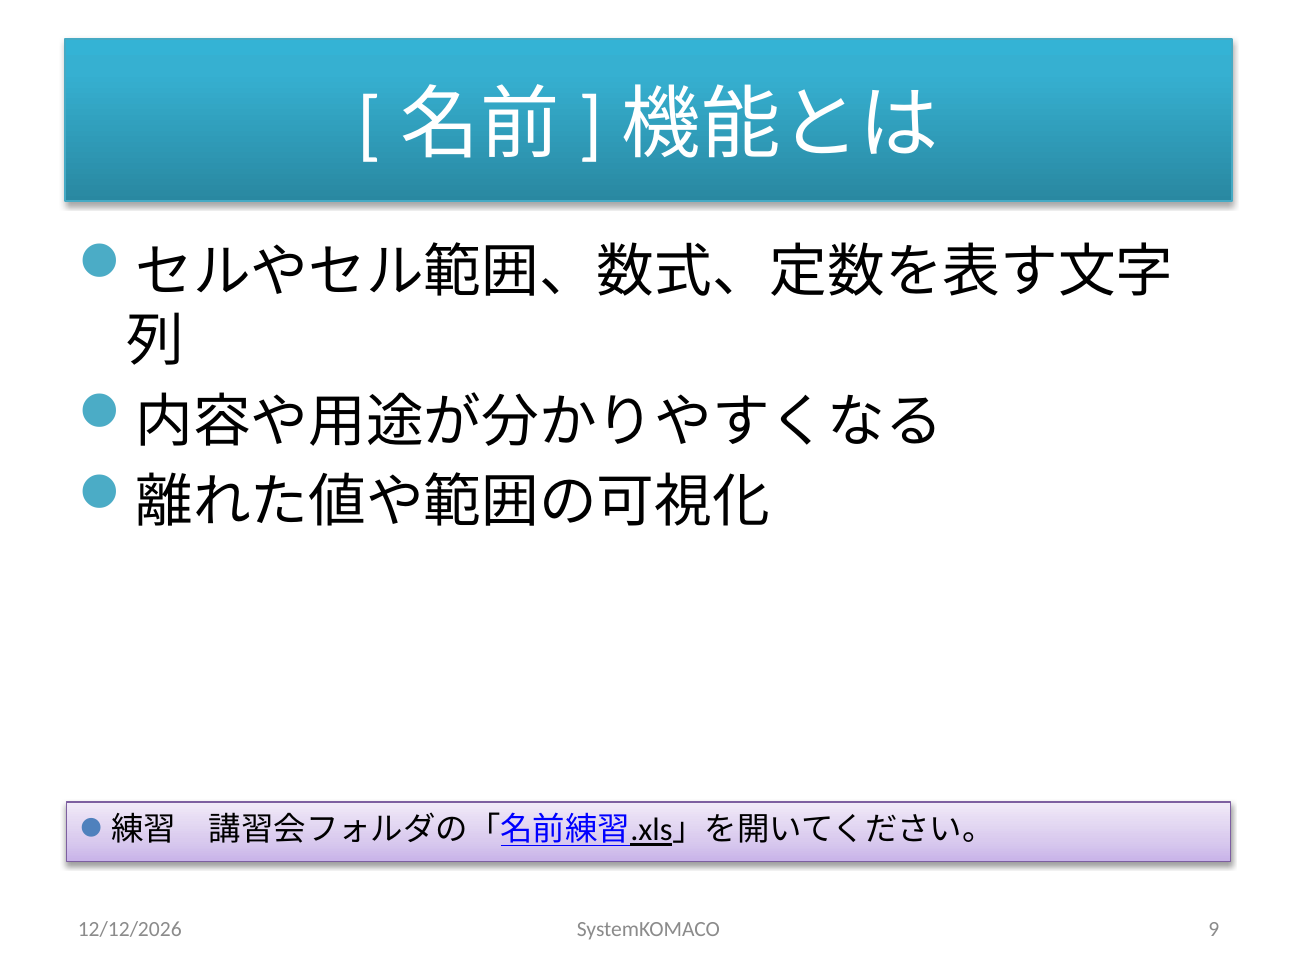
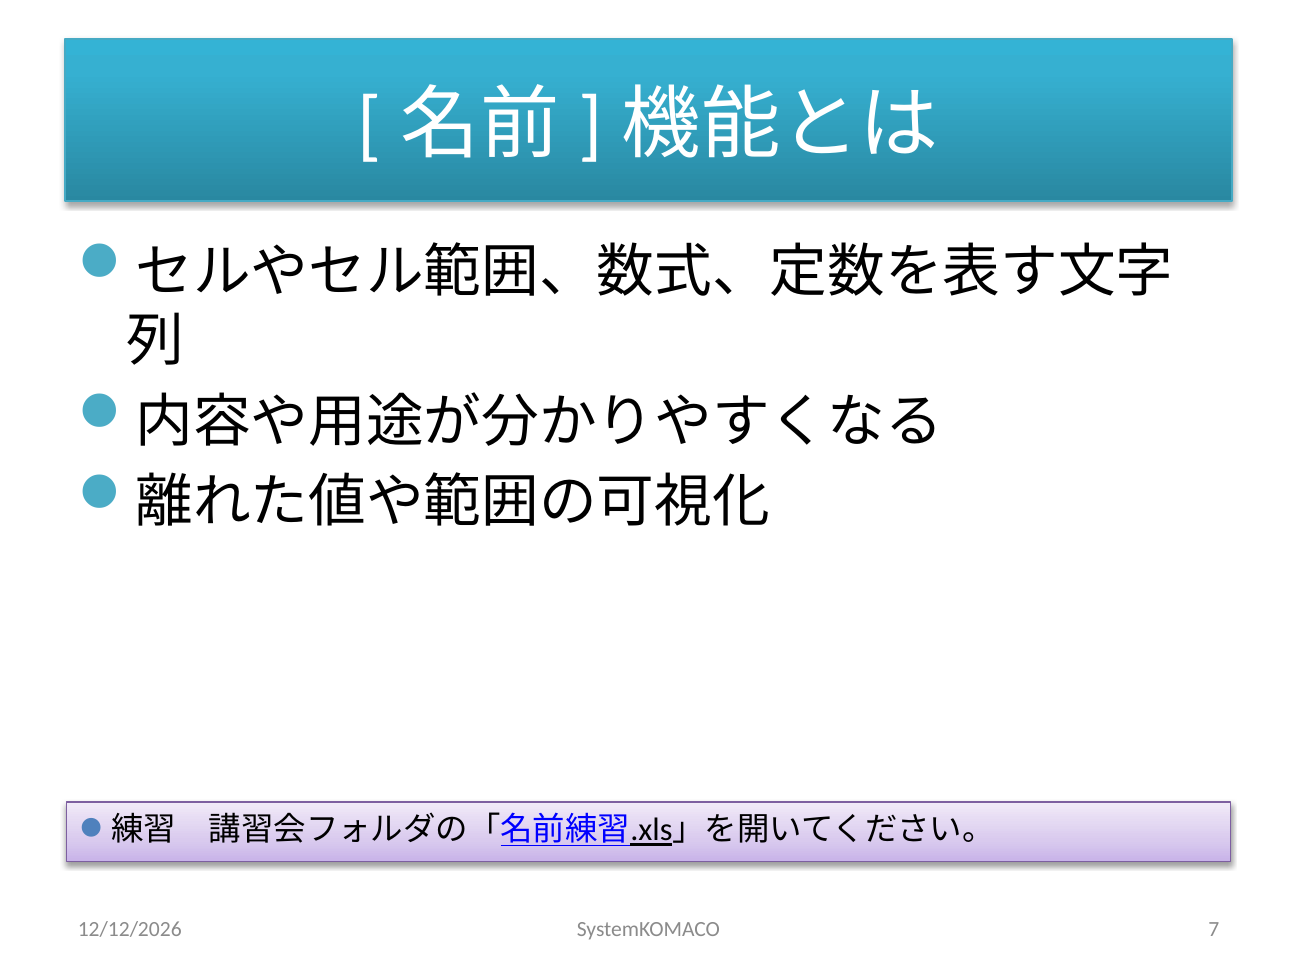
9: 9 -> 7
